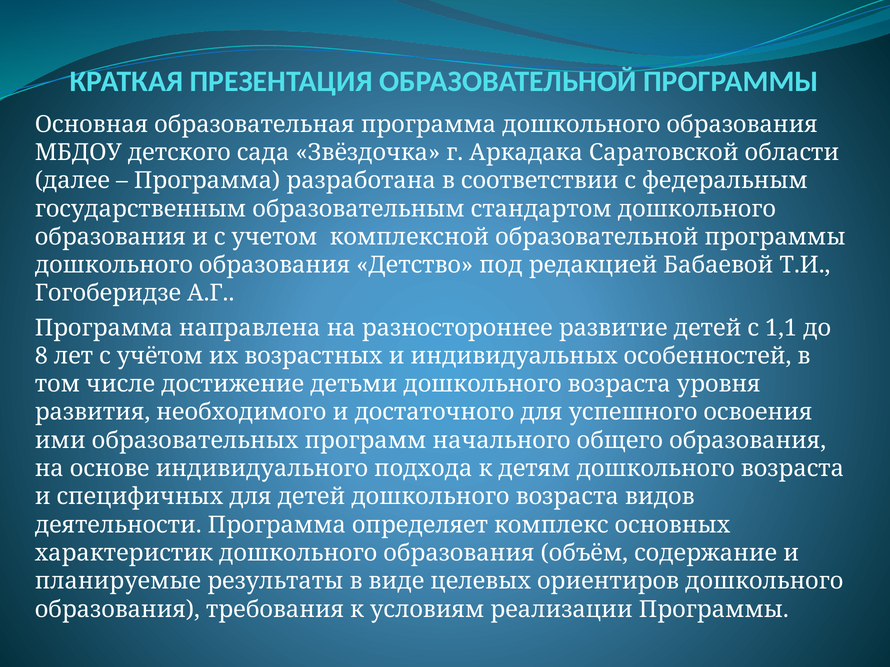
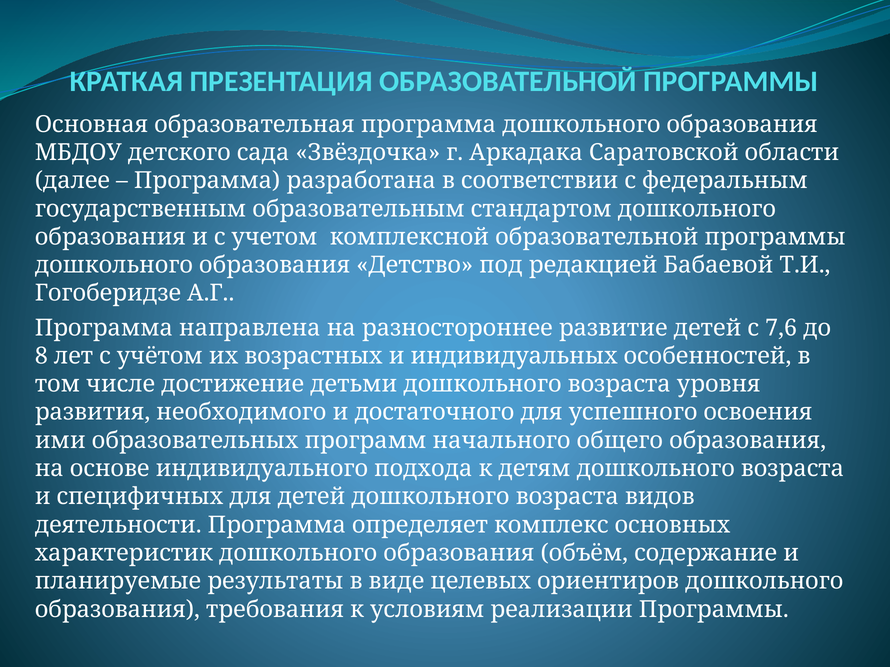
1,1: 1,1 -> 7,6
